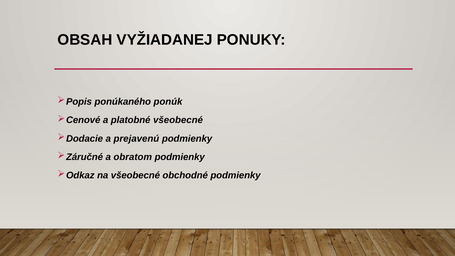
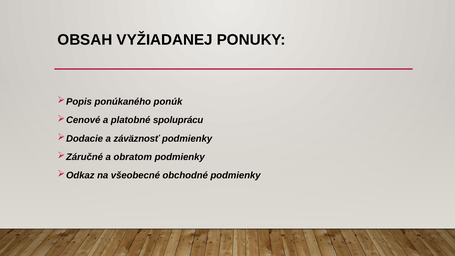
platobné všeobecné: všeobecné -> spoluprácu
prejavenú: prejavenú -> záväznosť
